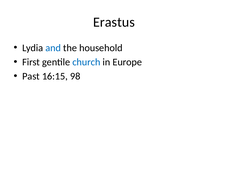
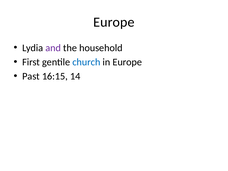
Erastus at (114, 22): Erastus -> Europe
and colour: blue -> purple
98: 98 -> 14
